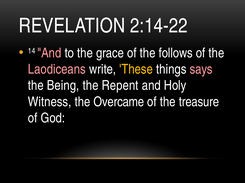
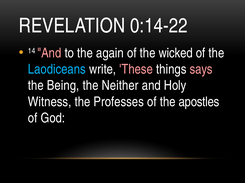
2:14-22: 2:14-22 -> 0:14-22
grace: grace -> again
follows: follows -> wicked
Laodiceans colour: pink -> light blue
These colour: yellow -> pink
Repent: Repent -> Neither
Overcame: Overcame -> Professes
treasure: treasure -> apostles
